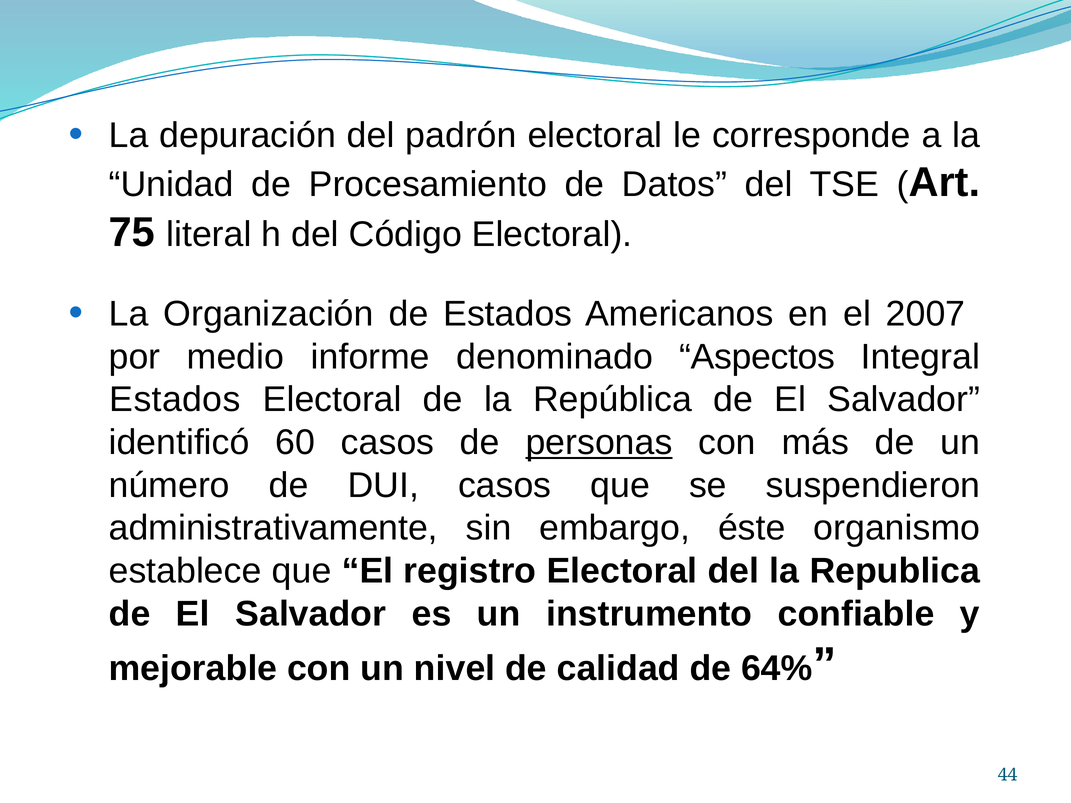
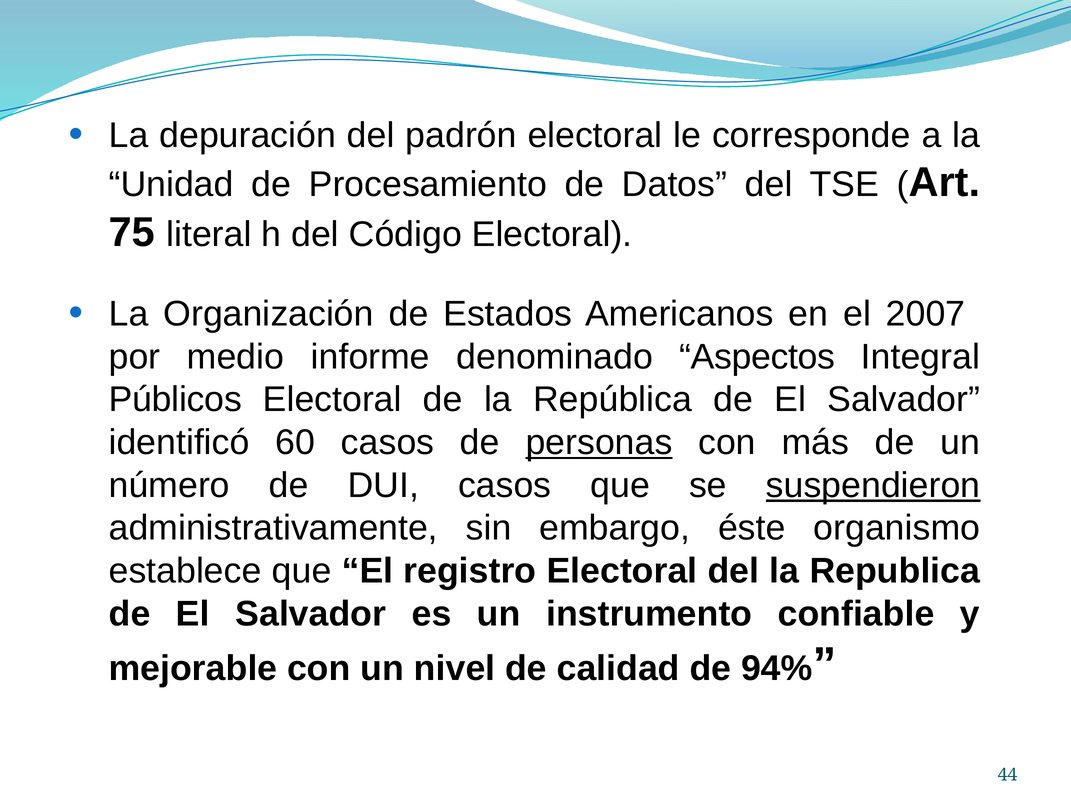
Estados at (175, 400): Estados -> Públicos
suspendieron underline: none -> present
64%: 64% -> 94%
